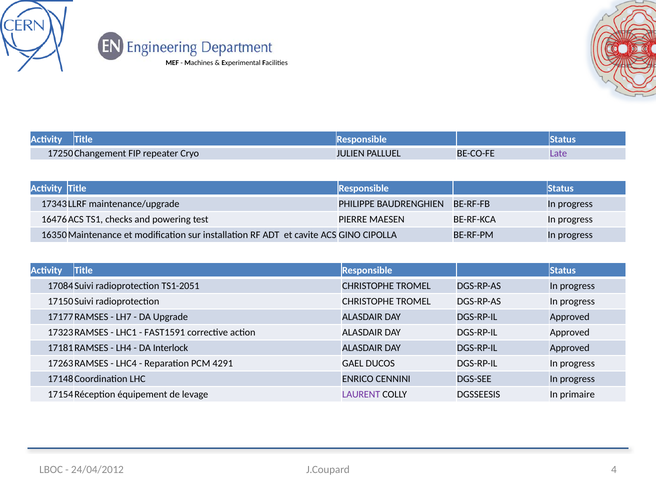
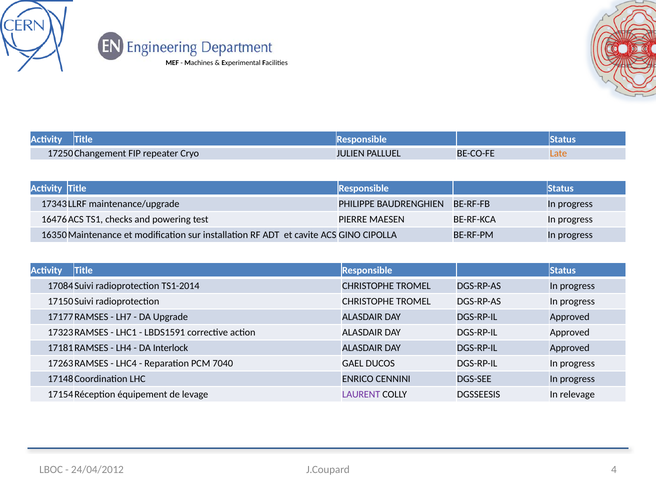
Late colour: purple -> orange
TS1-2051: TS1-2051 -> TS1-2014
FAST1591: FAST1591 -> LBDS1591
4291: 4291 -> 7040
primaire: primaire -> relevage
